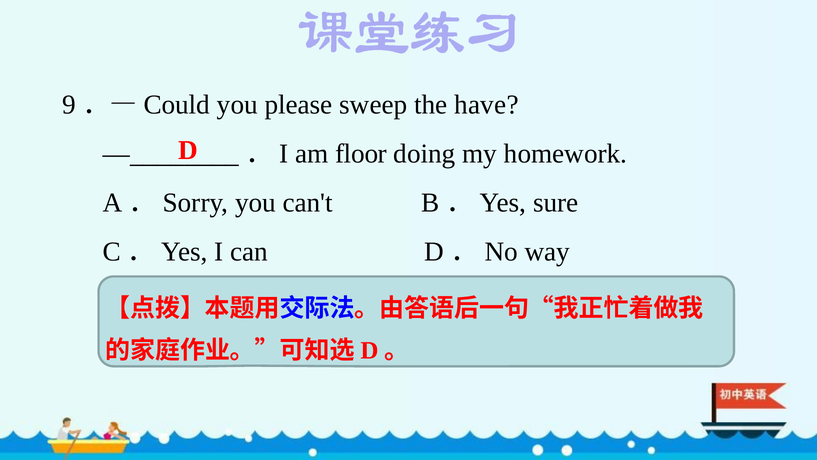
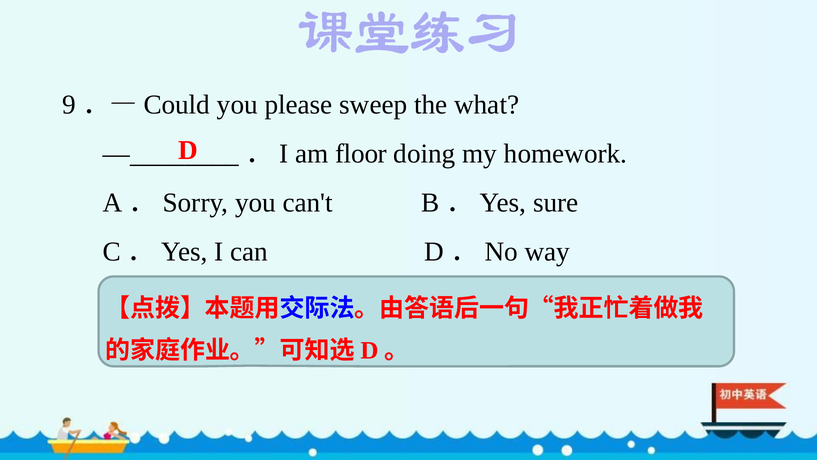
have: have -> what
